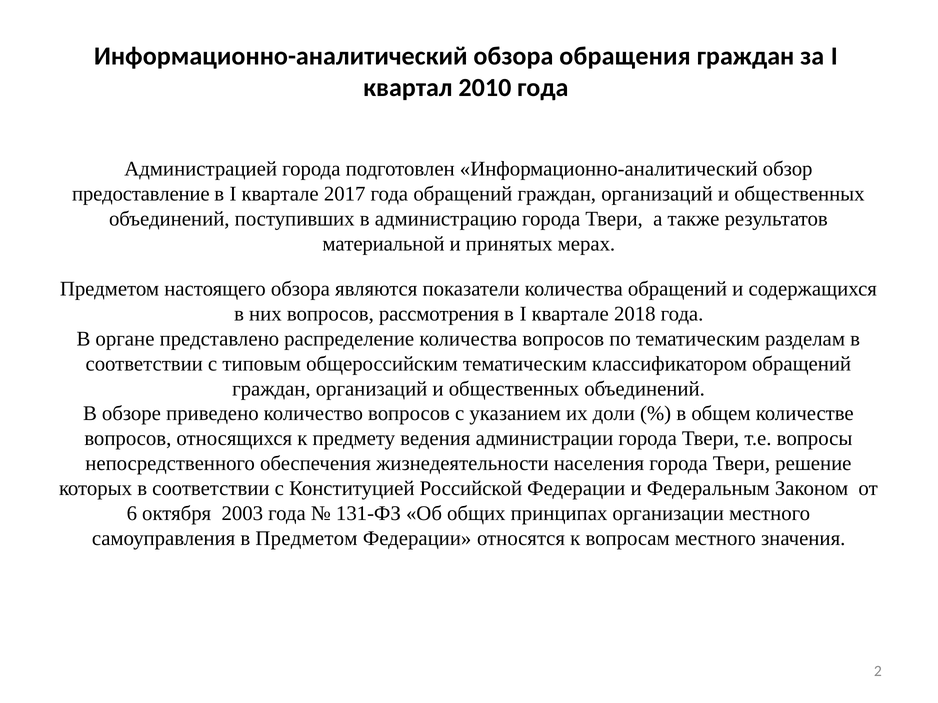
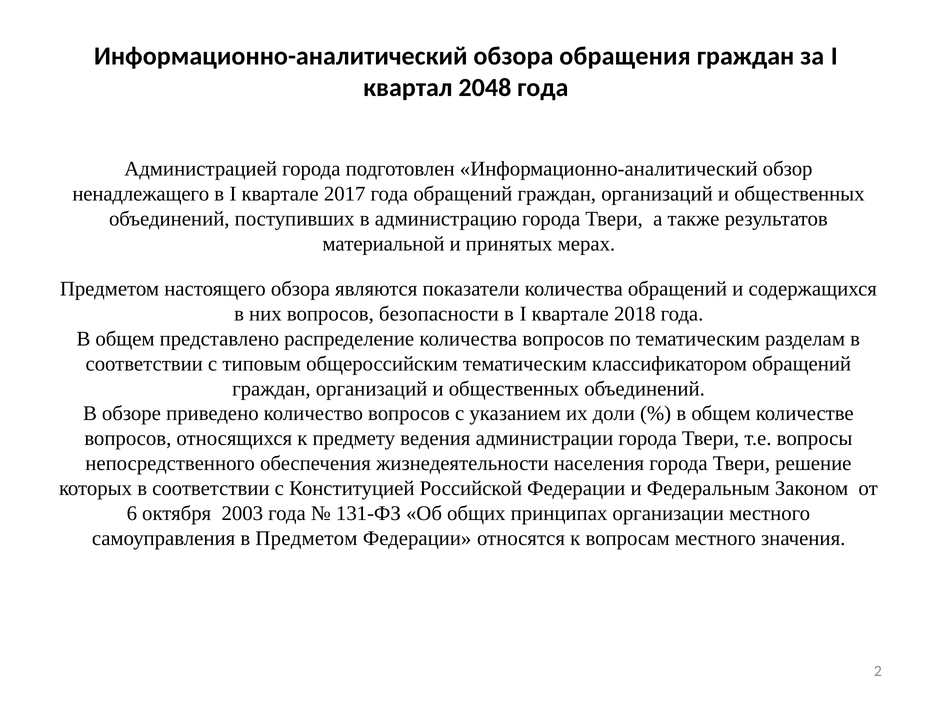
2010: 2010 -> 2048
предоставление: предоставление -> ненадлежащего
рассмотрения: рассмотрения -> безопасности
органе at (125, 339): органе -> общем
